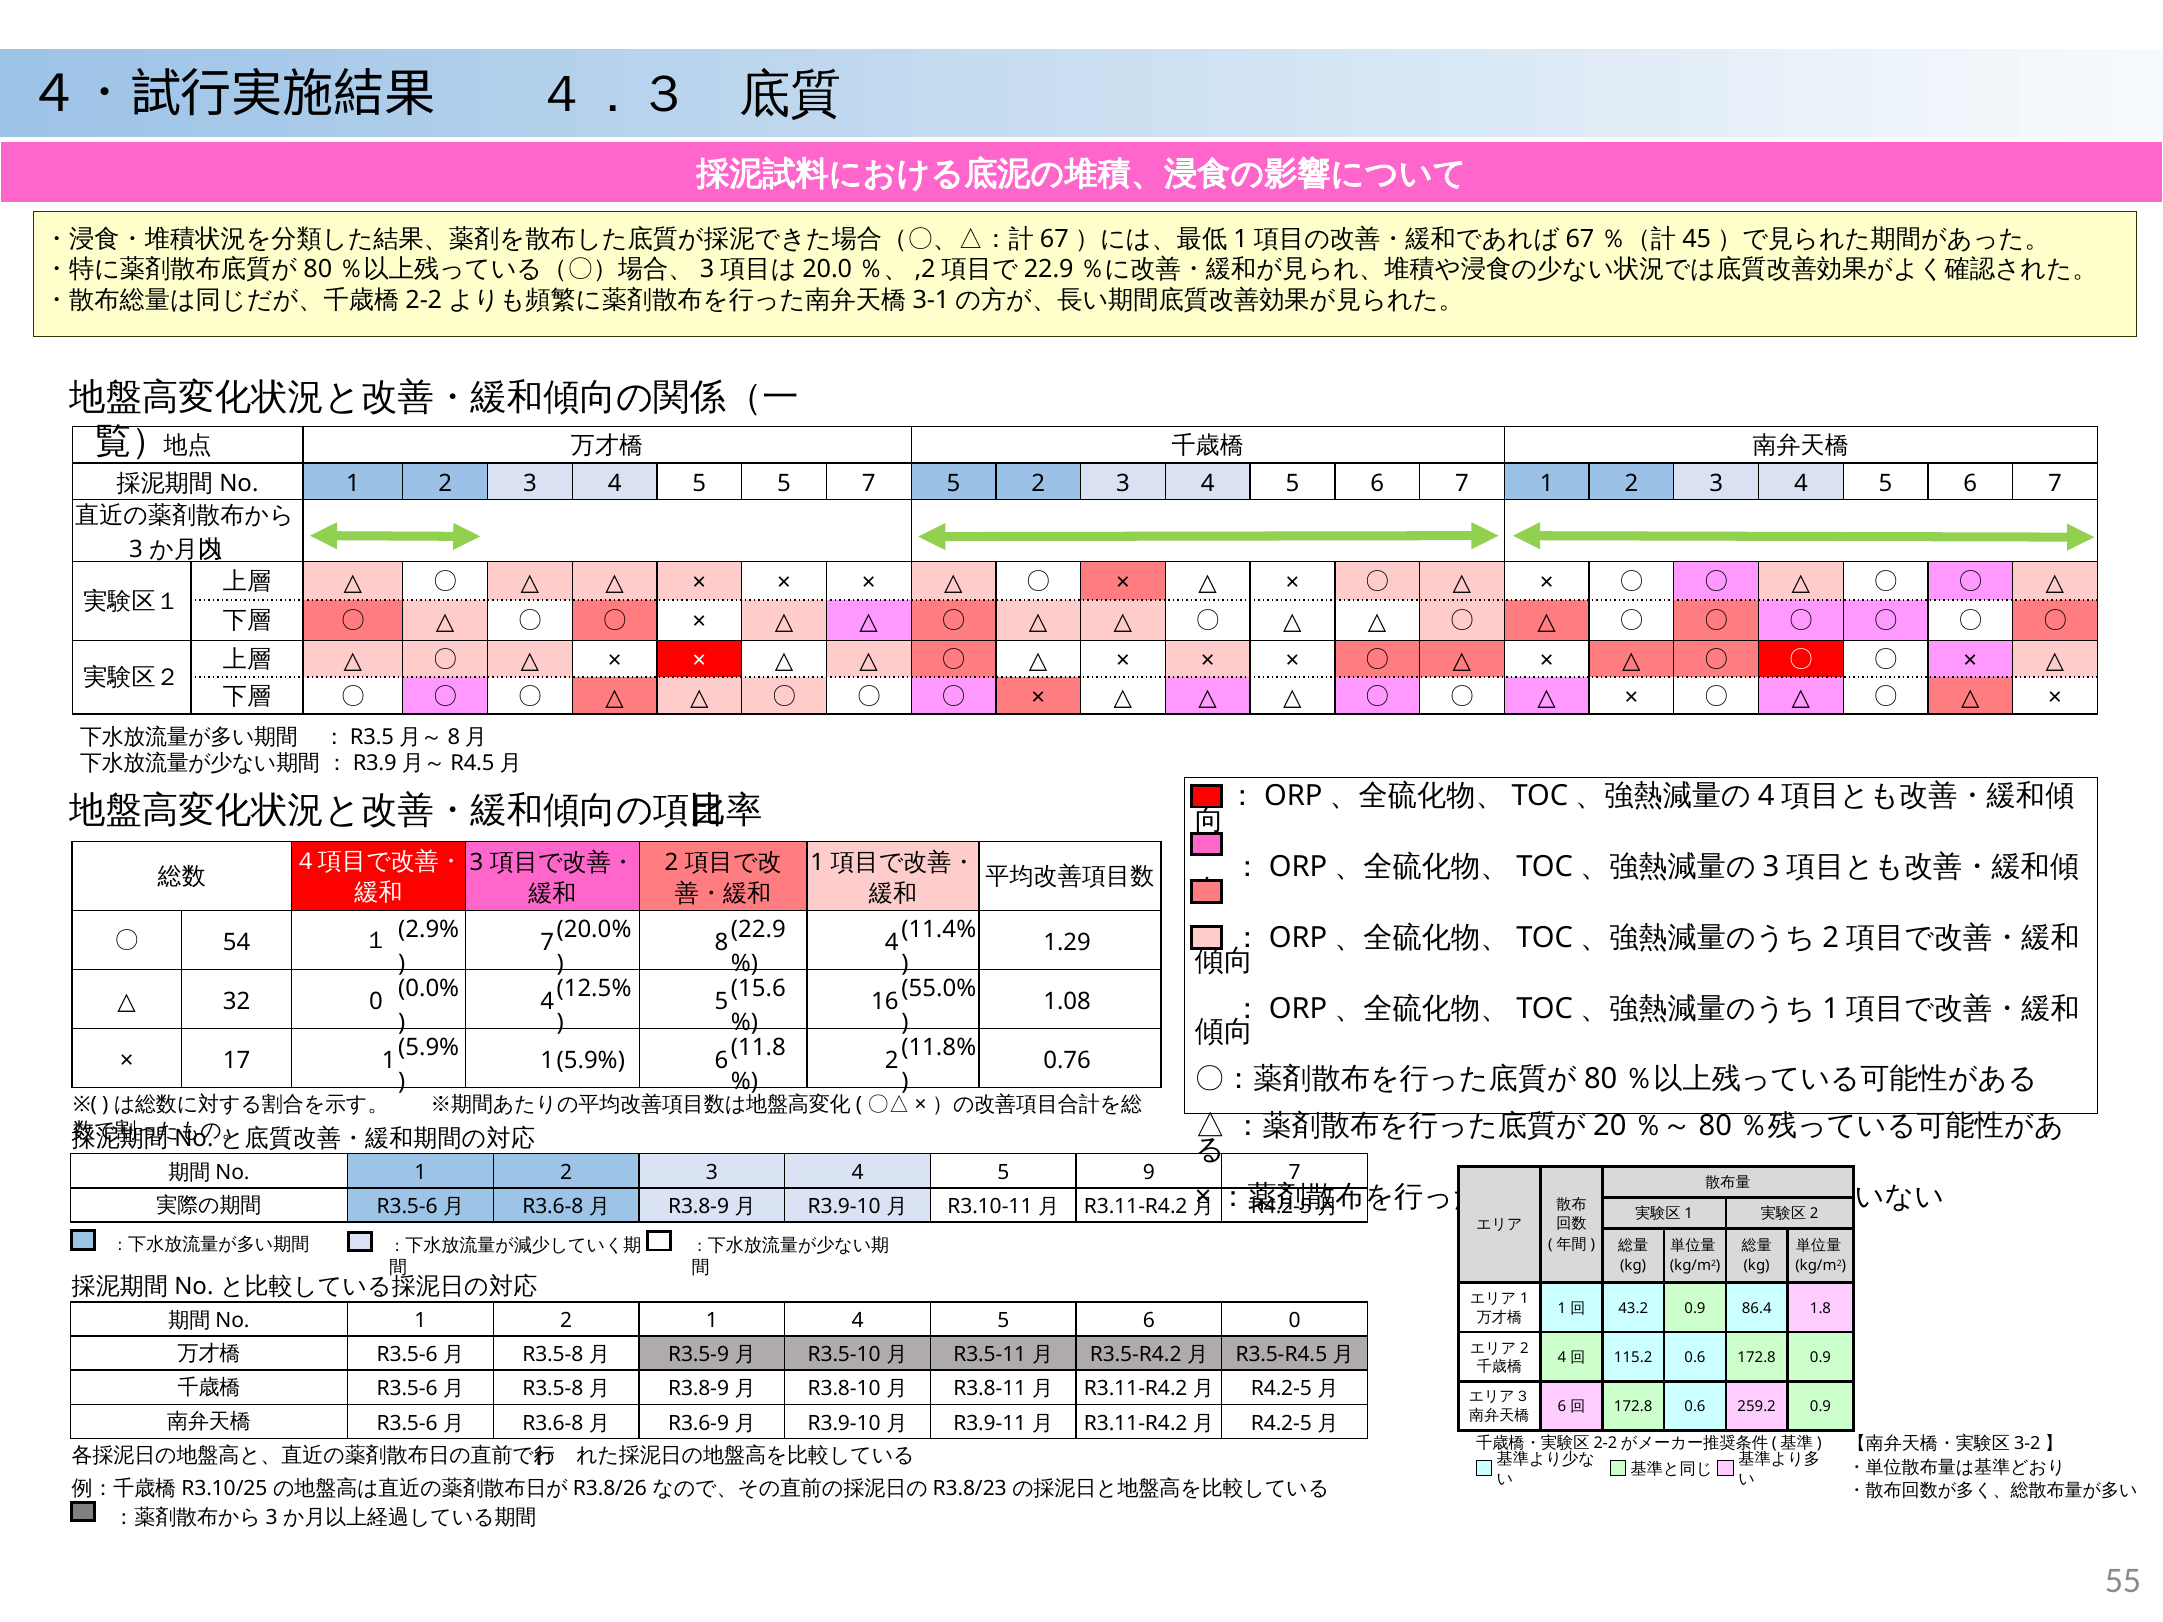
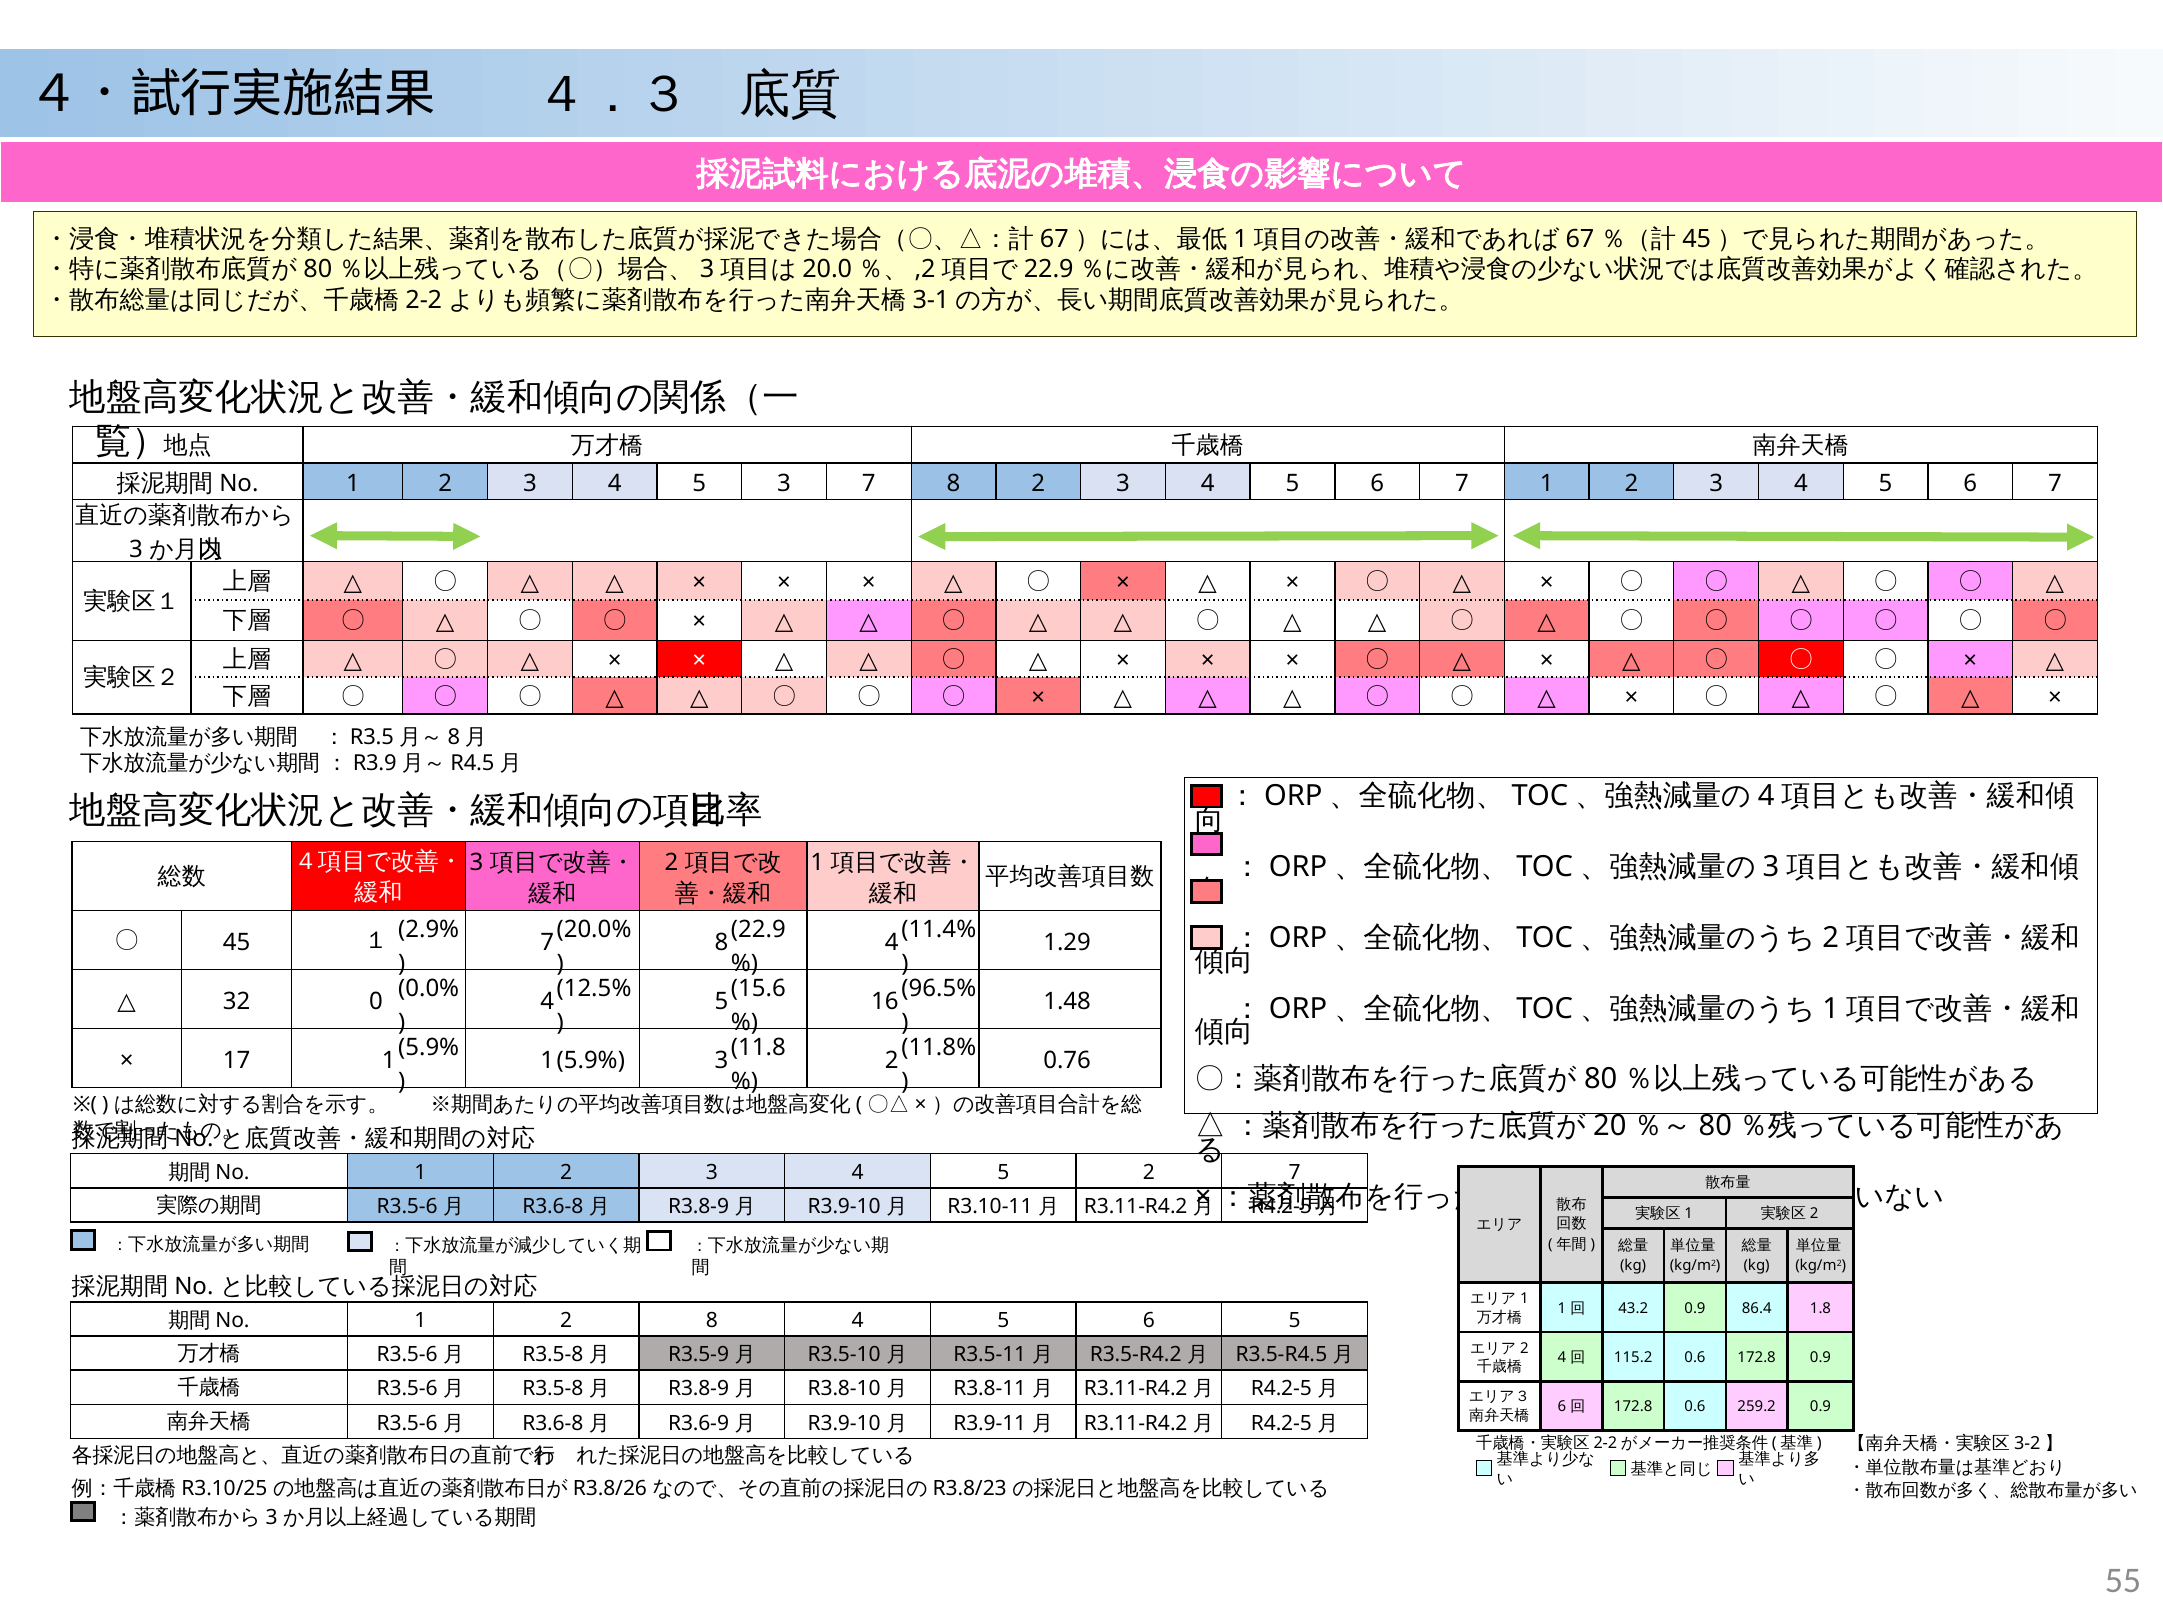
5 5: 5 -> 3
7 5: 5 -> 8
54: 54 -> 45
55.0%: 55.0% -> 96.5%
1.08: 1.08 -> 1.48
6 at (722, 1060): 6 -> 3
5 9: 9 -> 2
2 1: 1 -> 8
6 0: 0 -> 5
